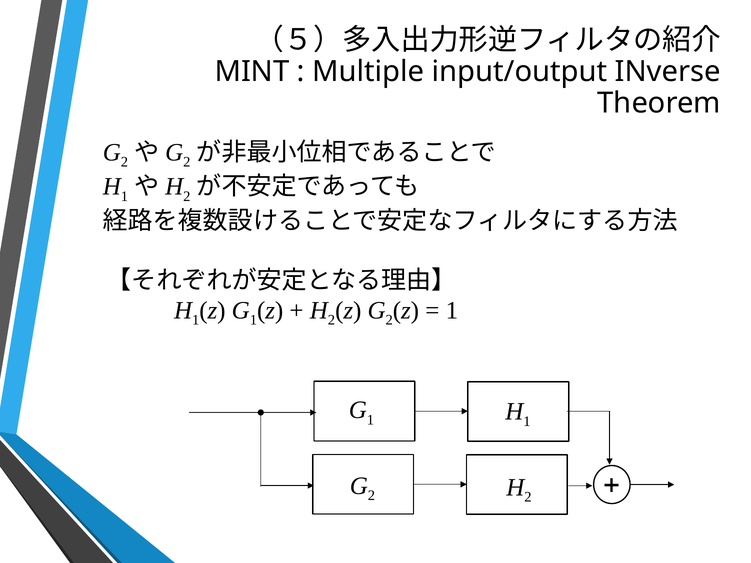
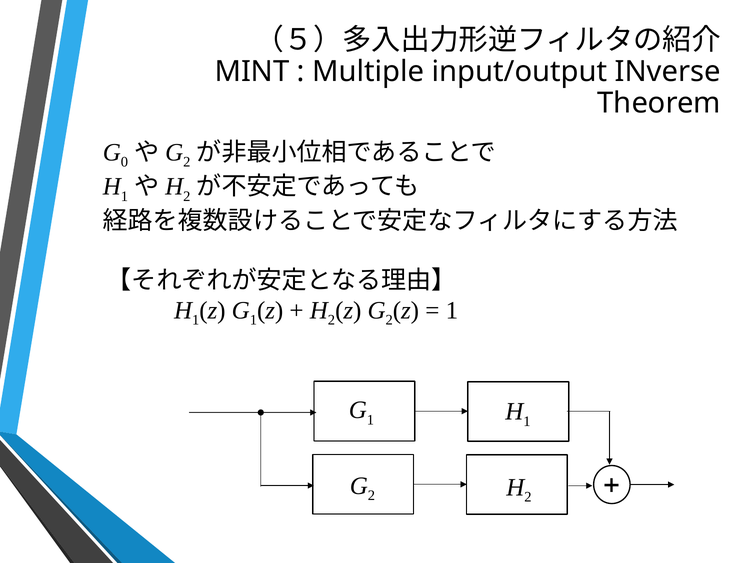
2 at (124, 162): 2 -> 0
